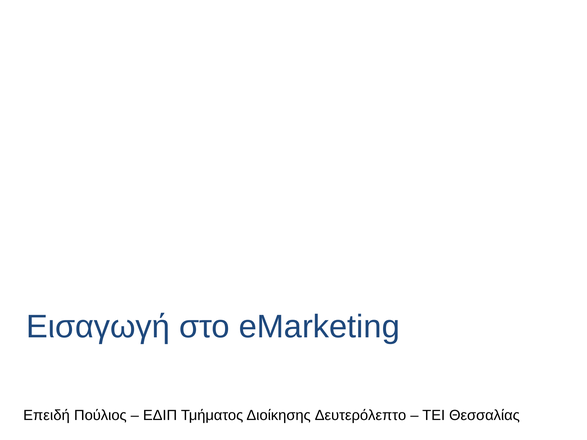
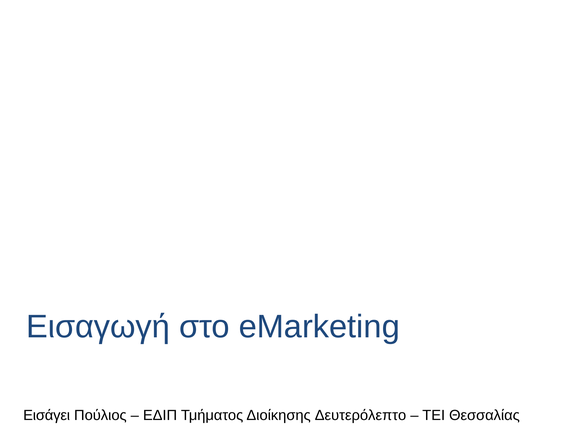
Επειδή: Επειδή -> Εισάγει
